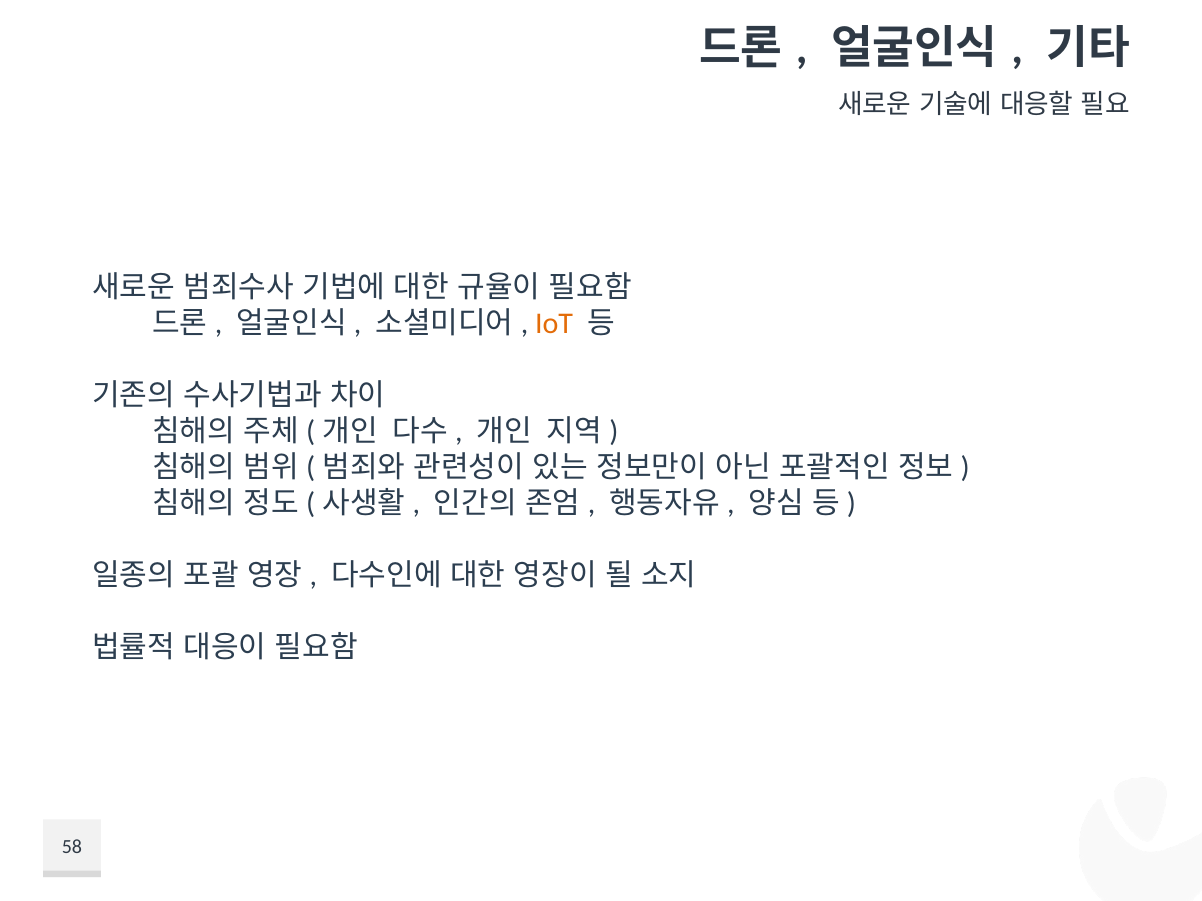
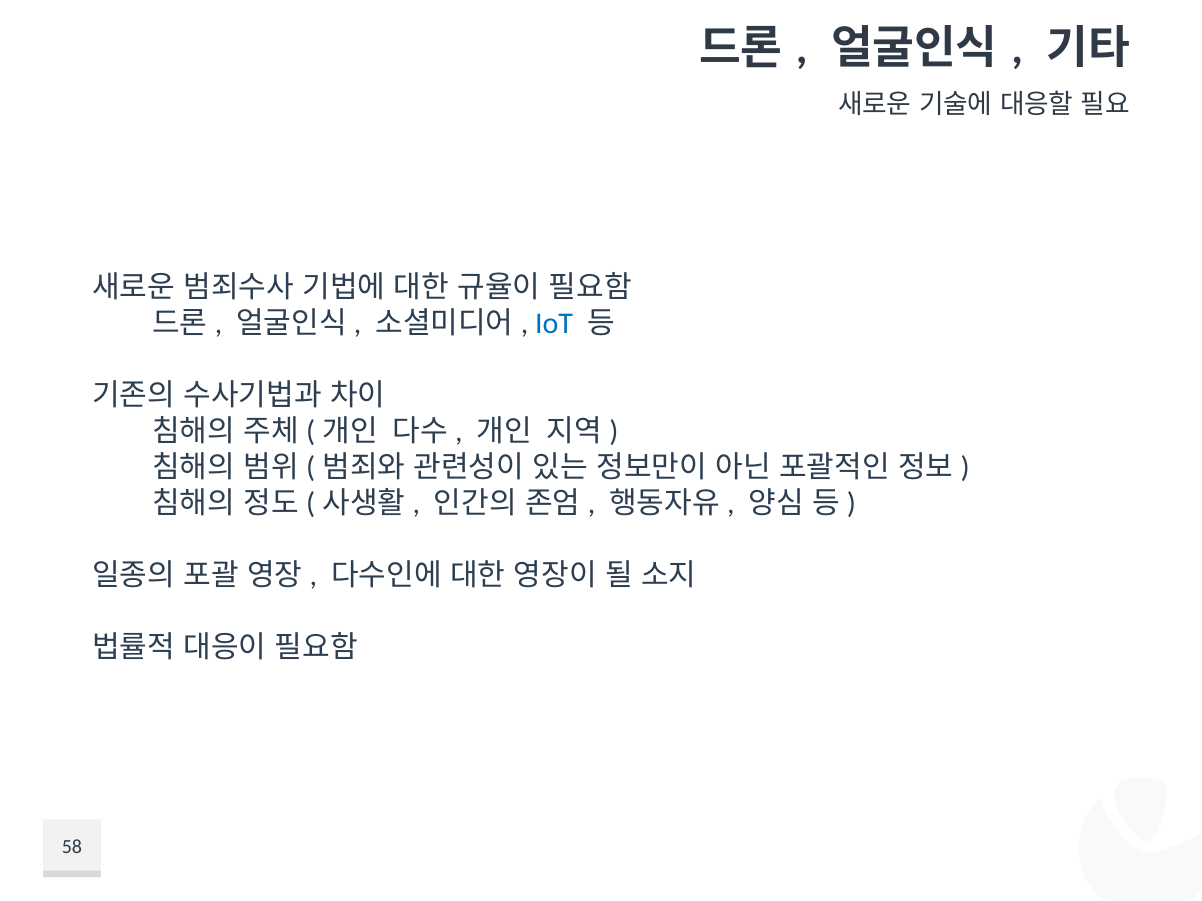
IoT colour: orange -> blue
